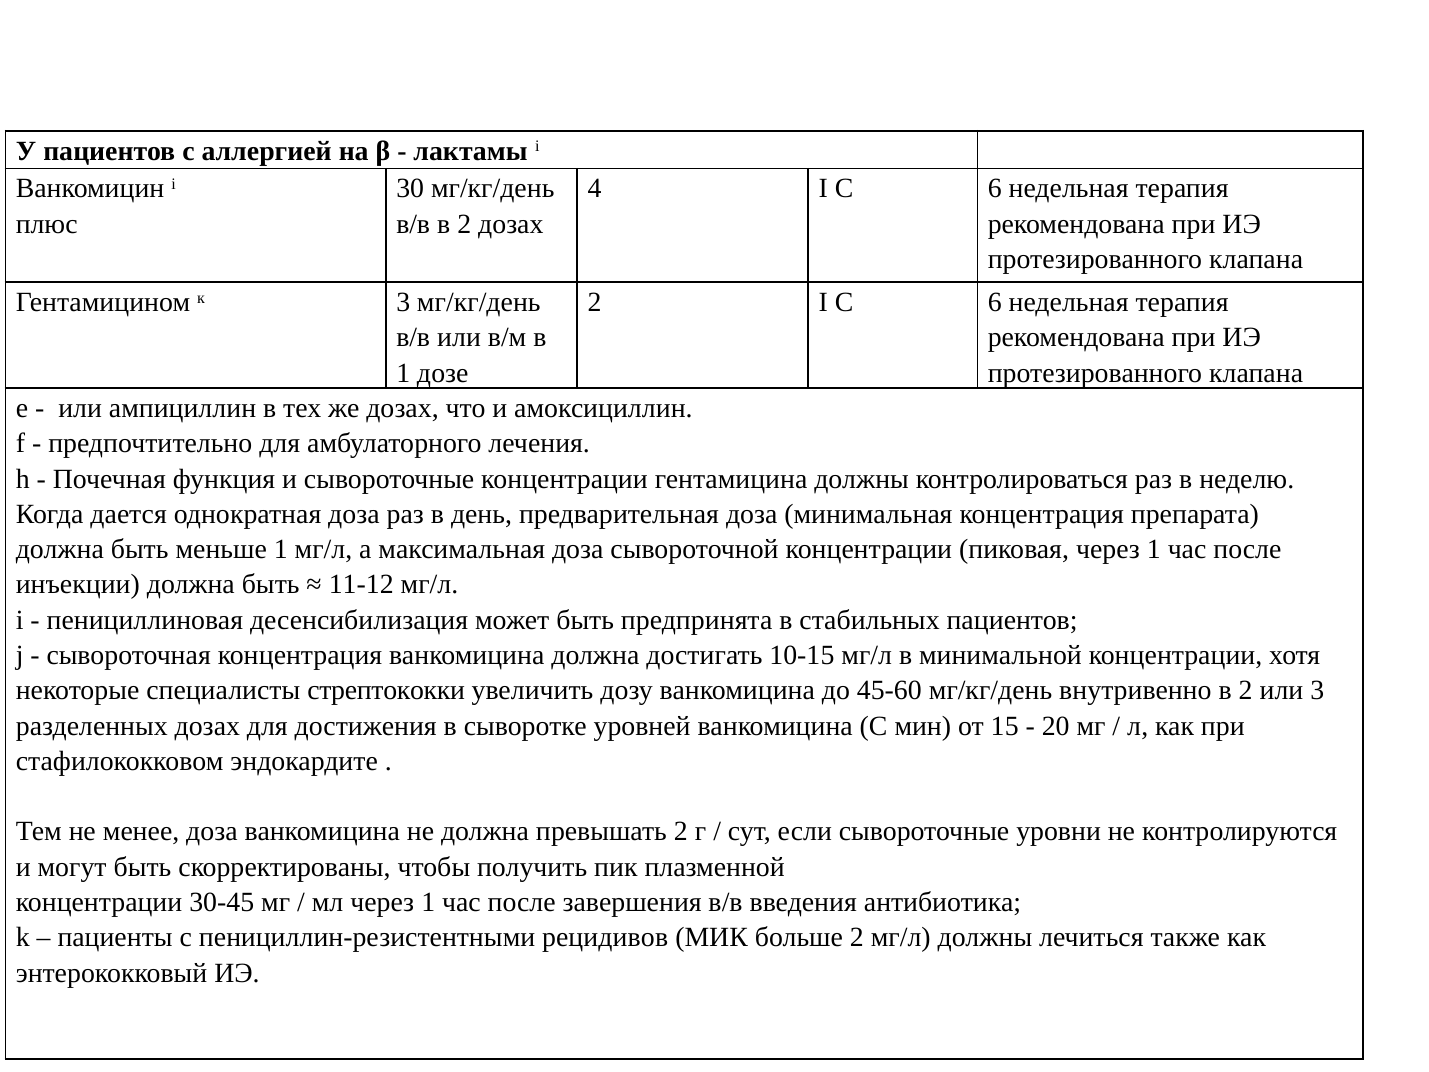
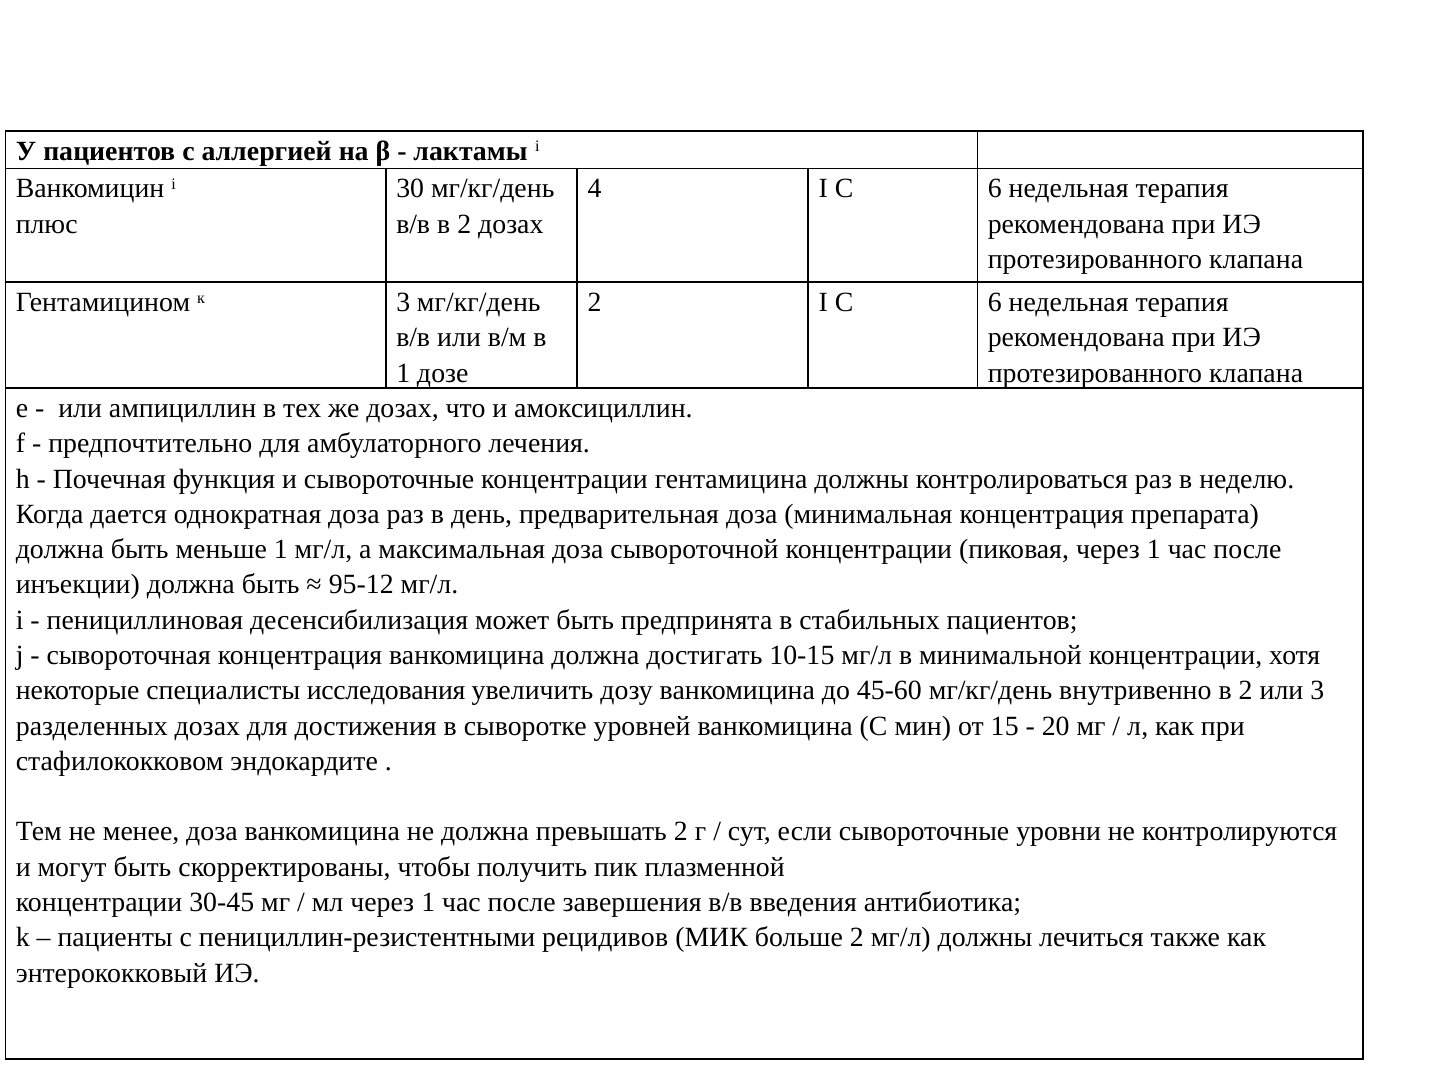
11-12: 11-12 -> 95-12
стрептококки: стрептококки -> исследования
